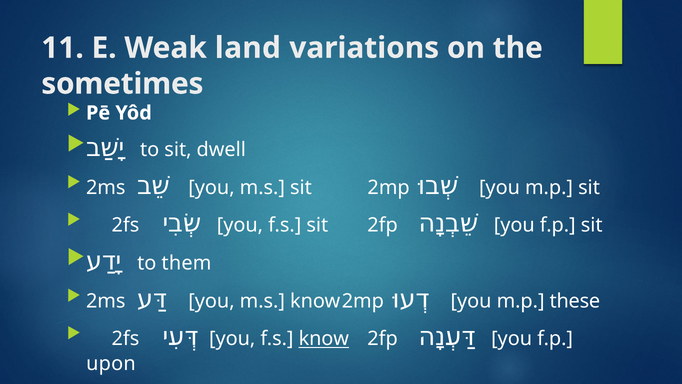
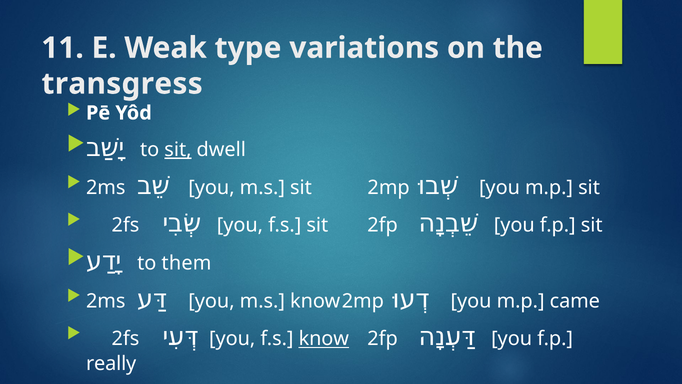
land: land -> type
sometimes: sometimes -> transgress
sit at (178, 150) underline: none -> present
these: these -> came
upon: upon -> really
